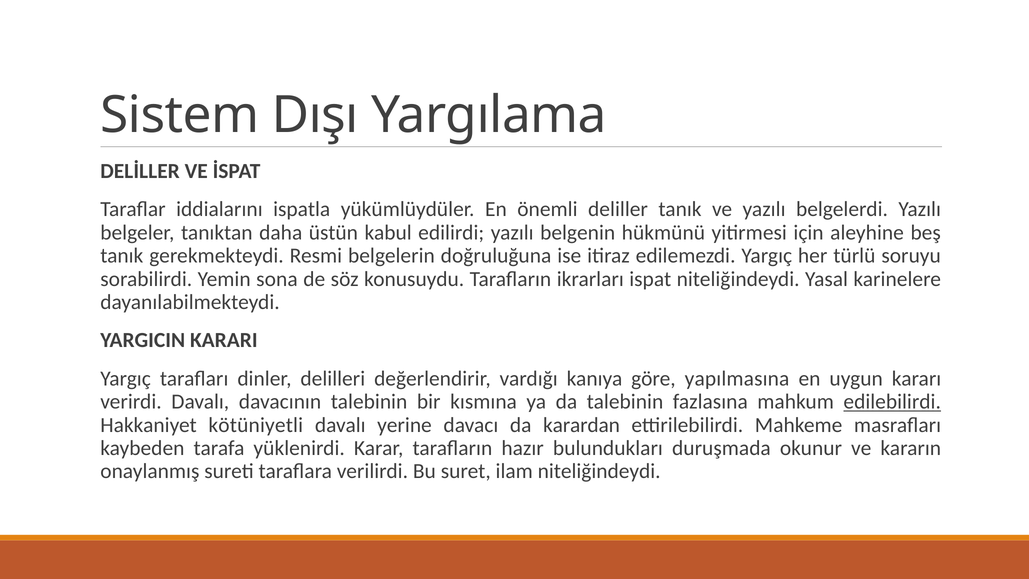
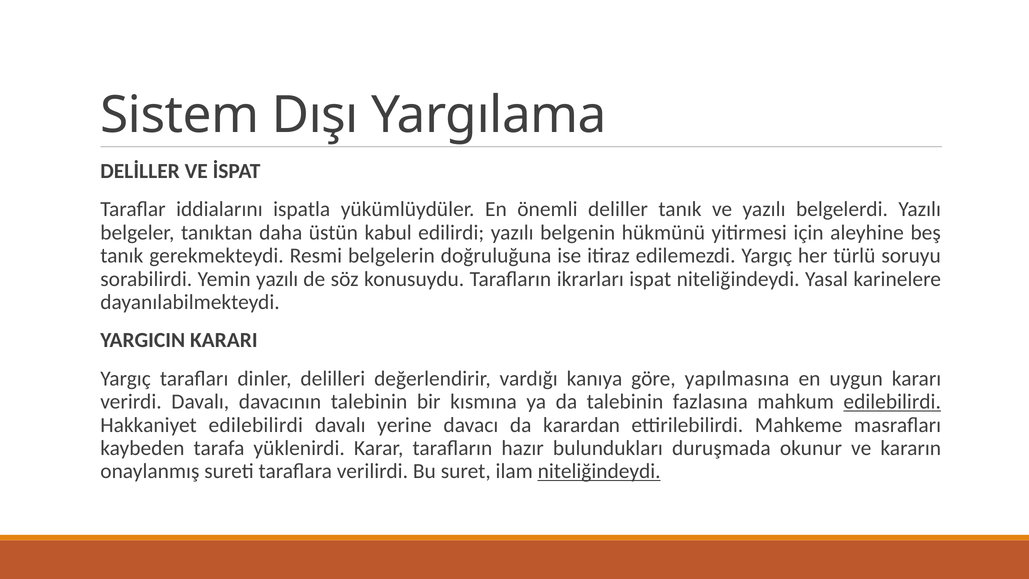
Yemin sona: sona -> yazılı
Hakkaniyet kötüniyetli: kötüniyetli -> edilebilirdi
niteliğindeydi at (599, 471) underline: none -> present
